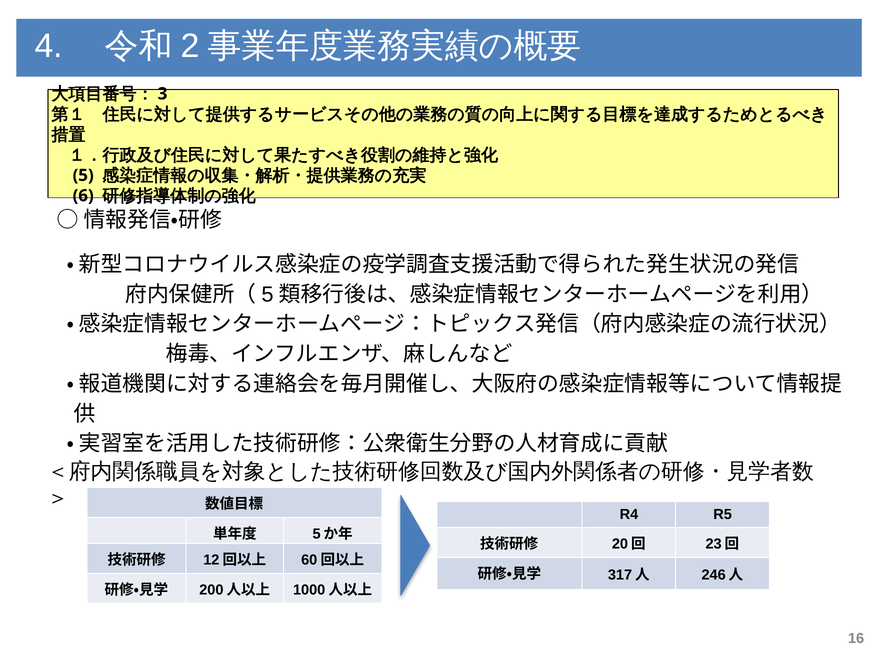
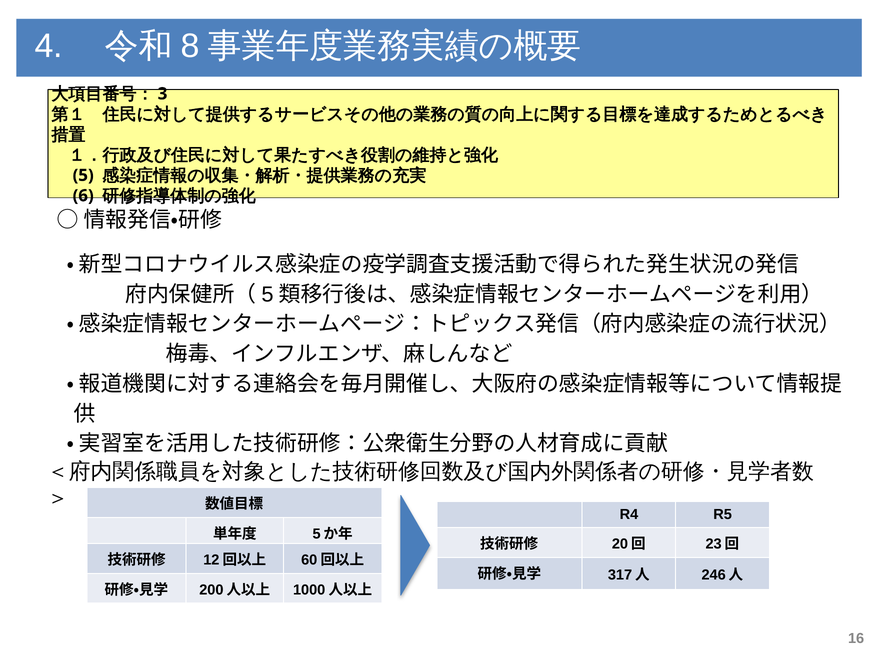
2: 2 -> 8
